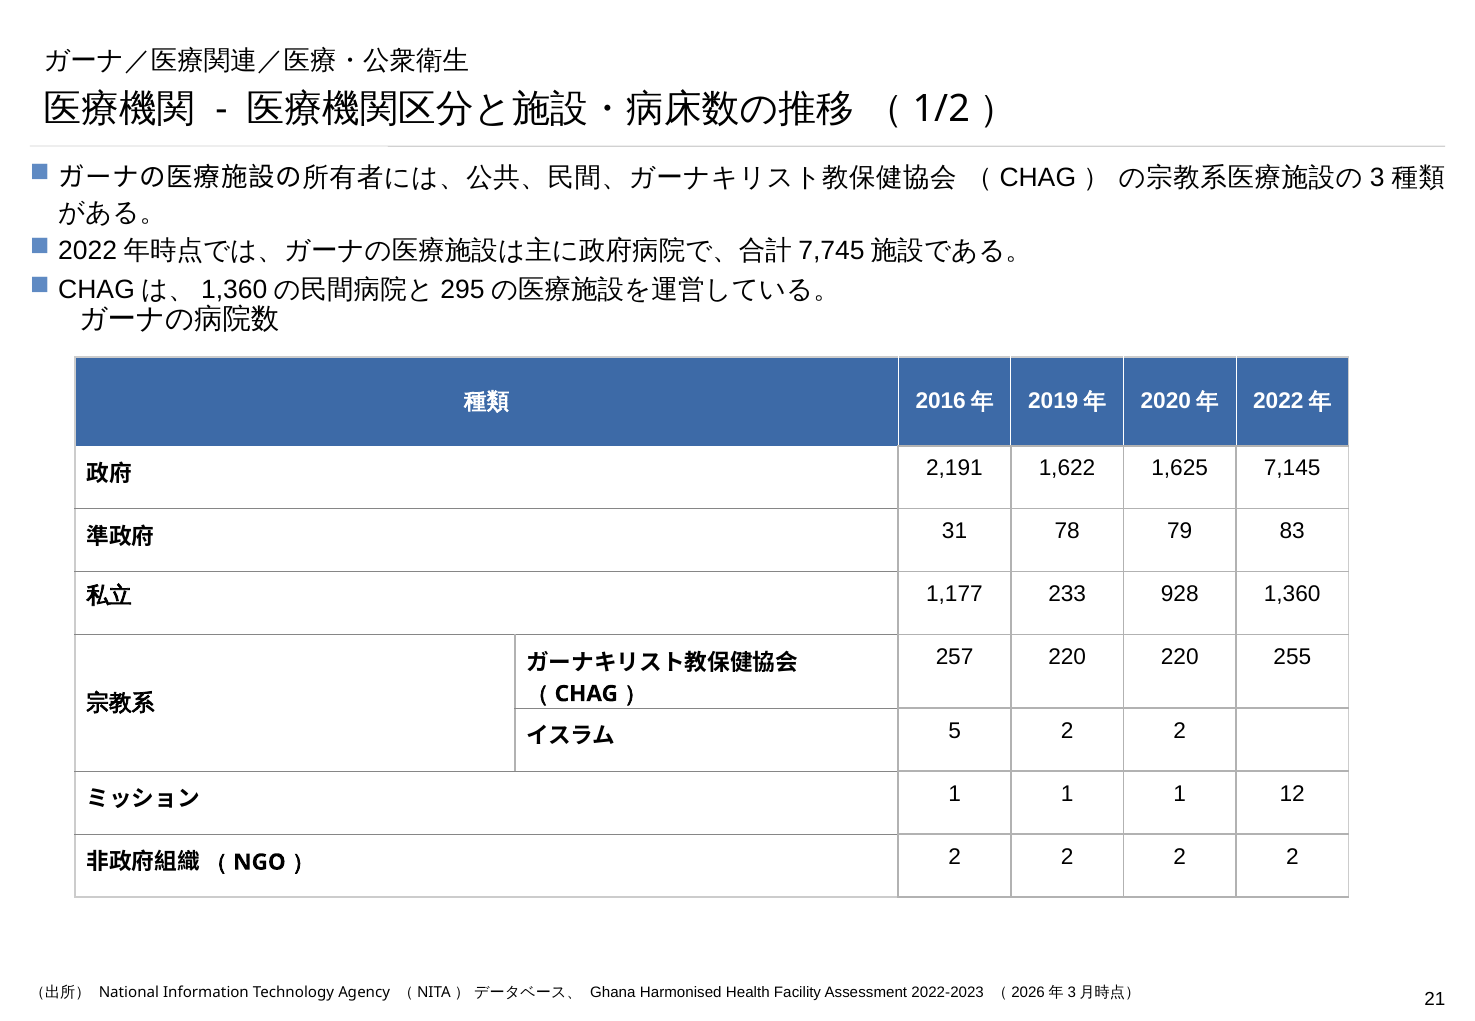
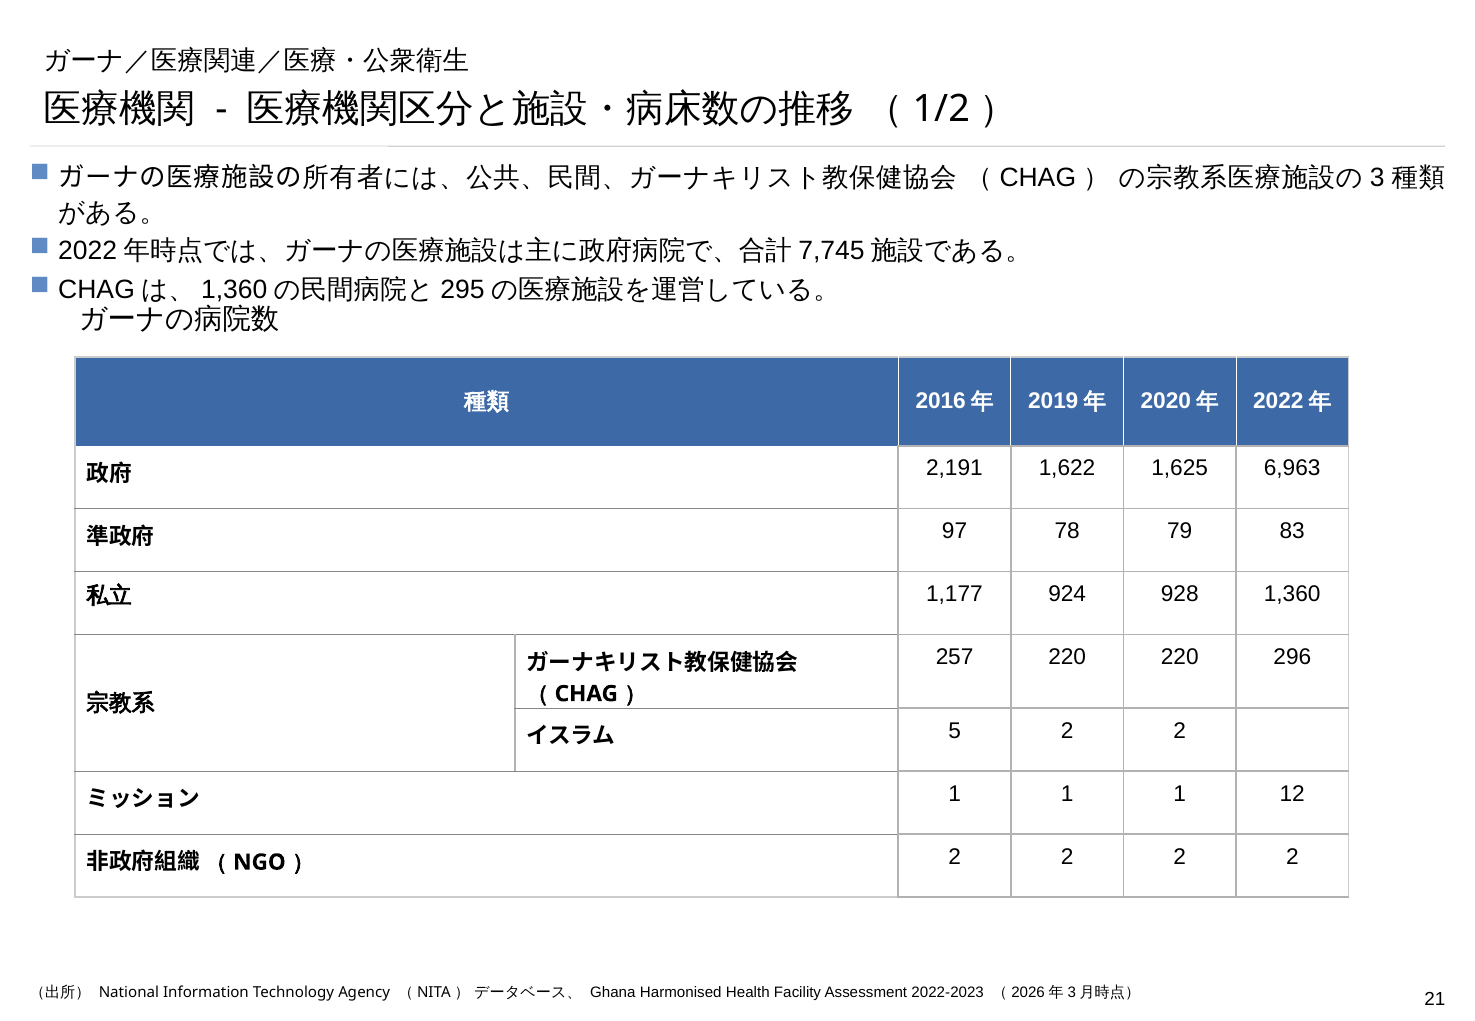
7,145: 7,145 -> 6,963
31: 31 -> 97
233: 233 -> 924
255: 255 -> 296
